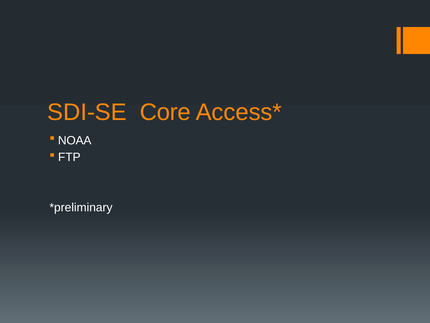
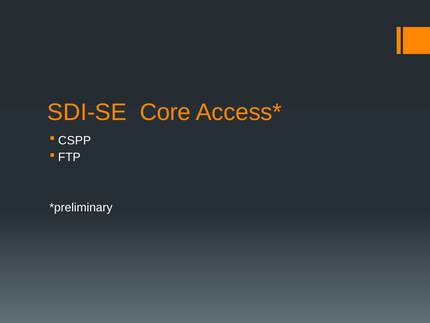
NOAA: NOAA -> CSPP
